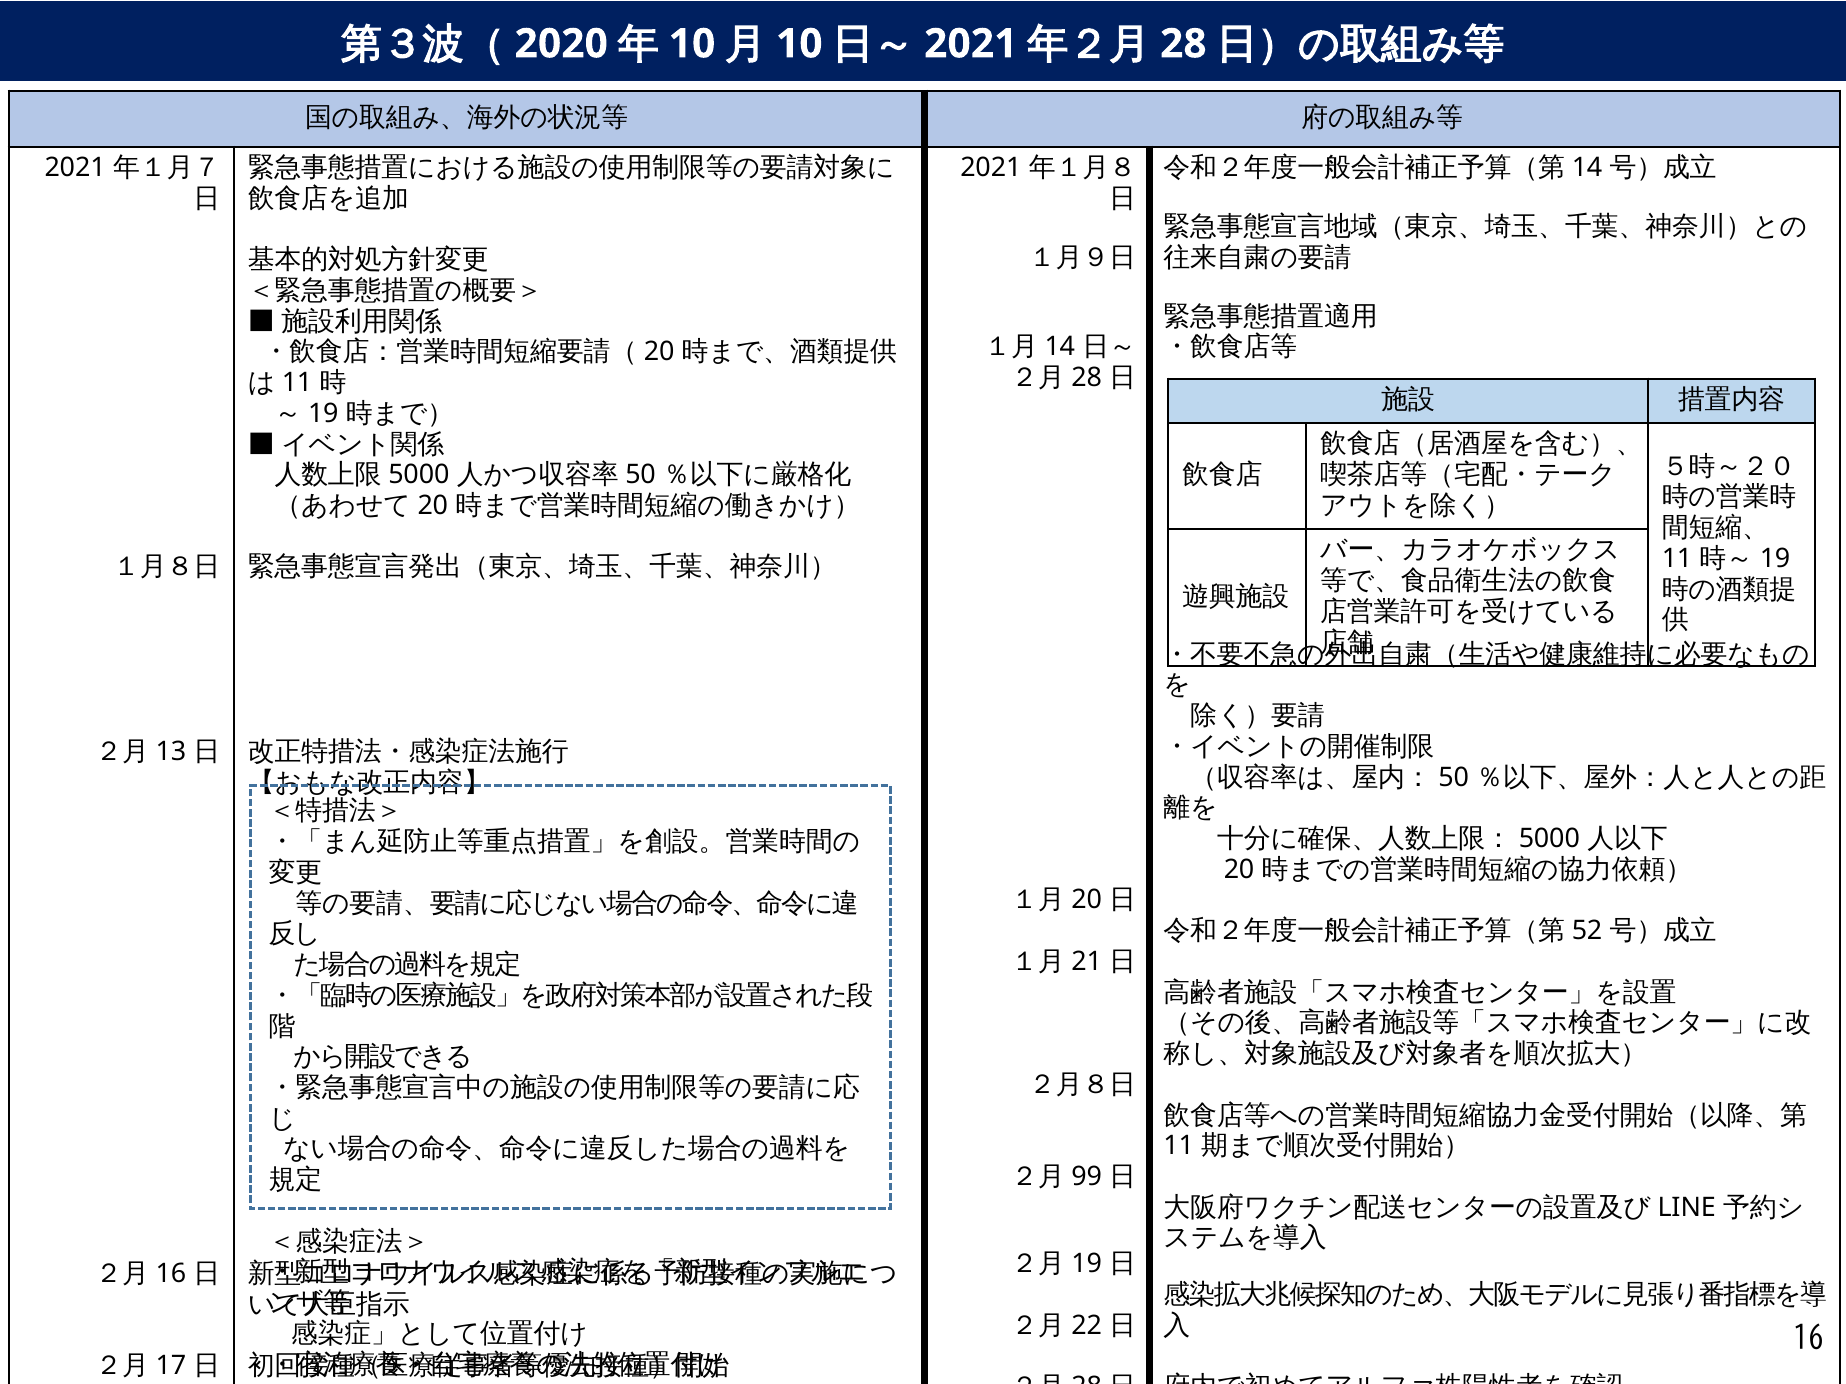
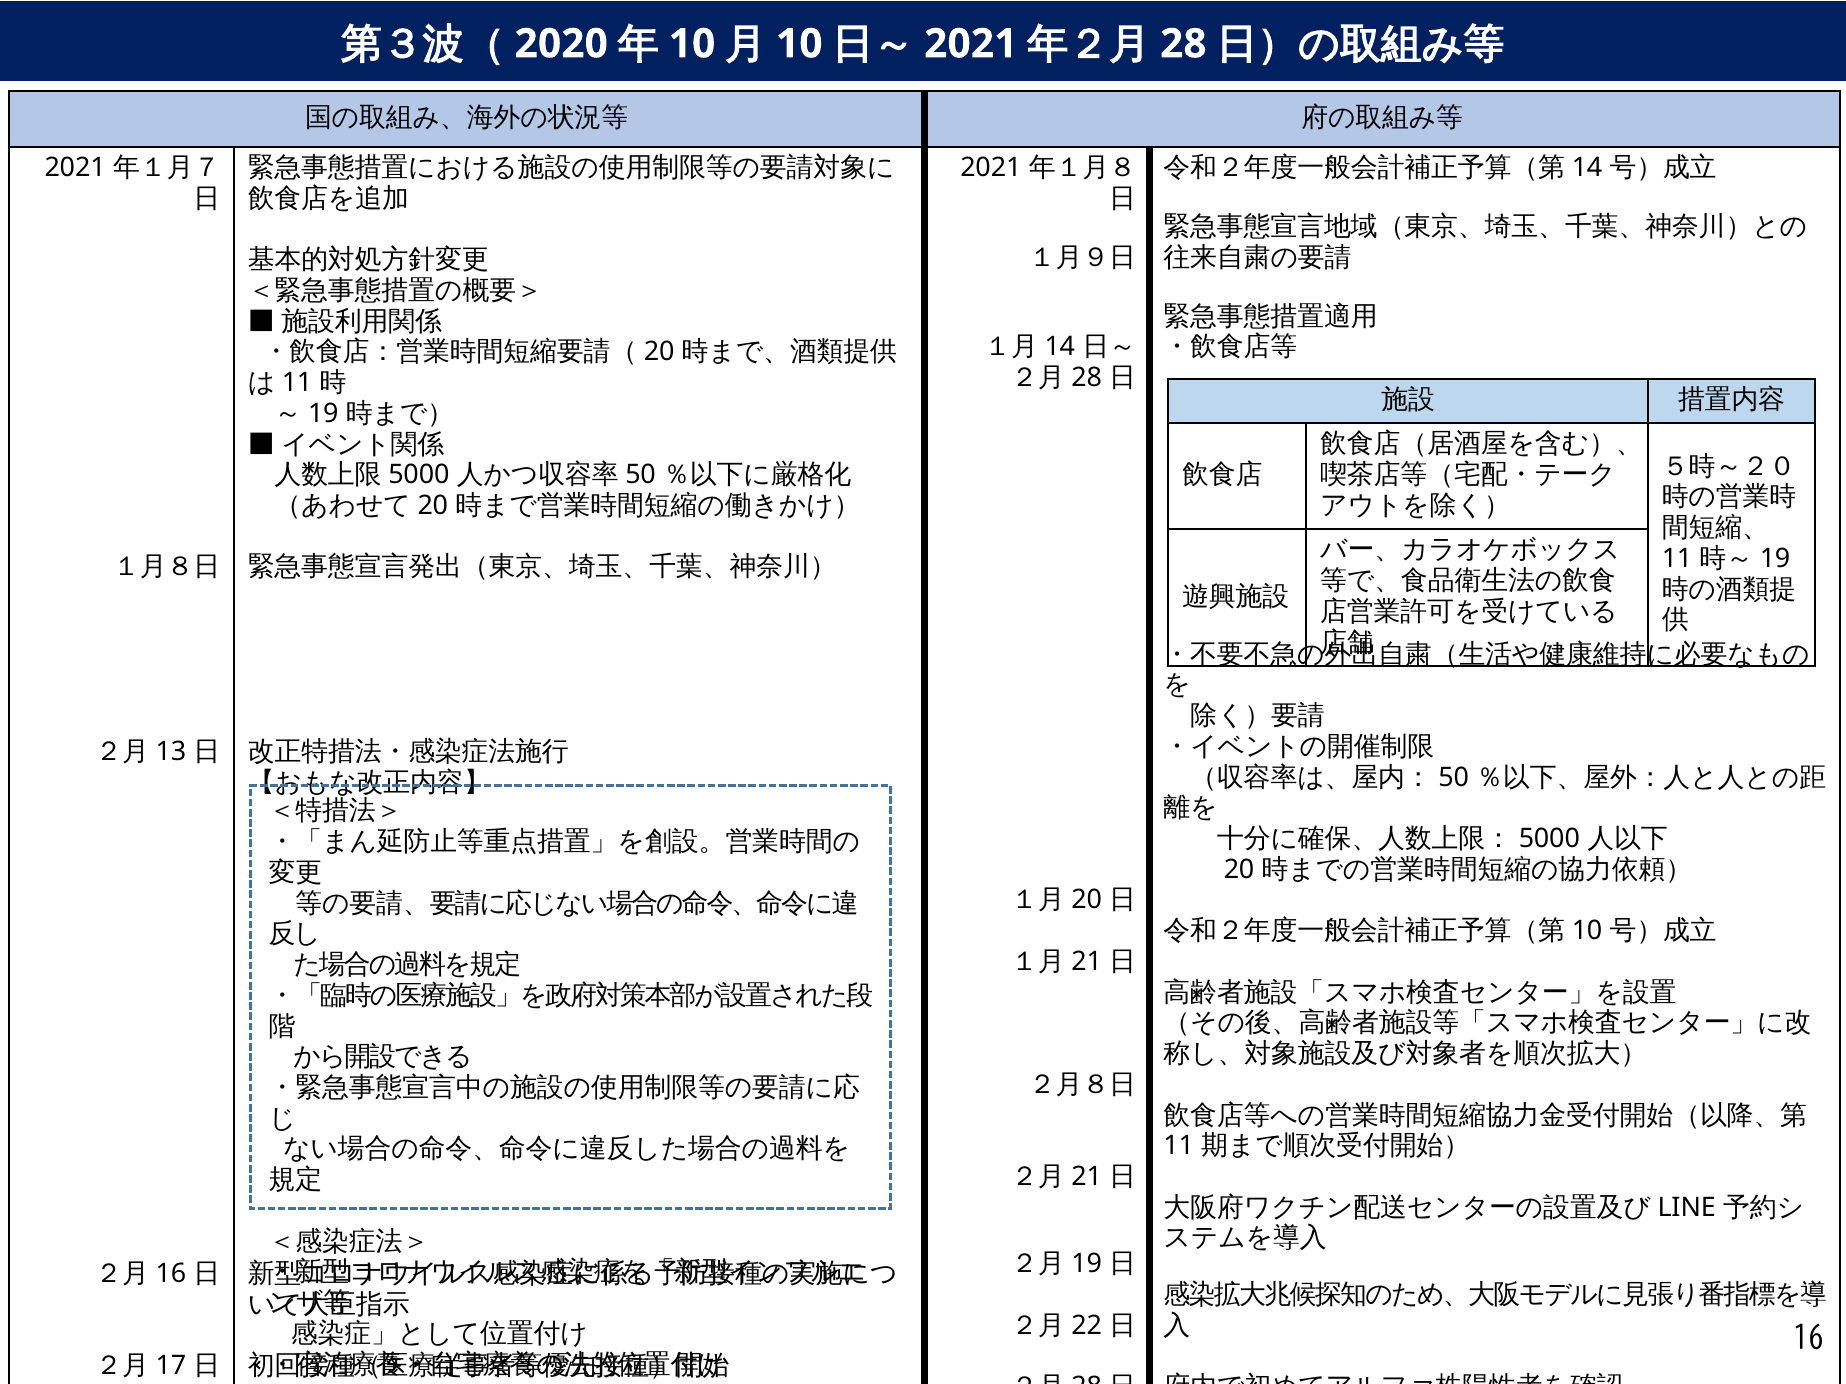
52 at (1587, 931): 52 -> 10
99 at (1087, 1177): 99 -> 21
